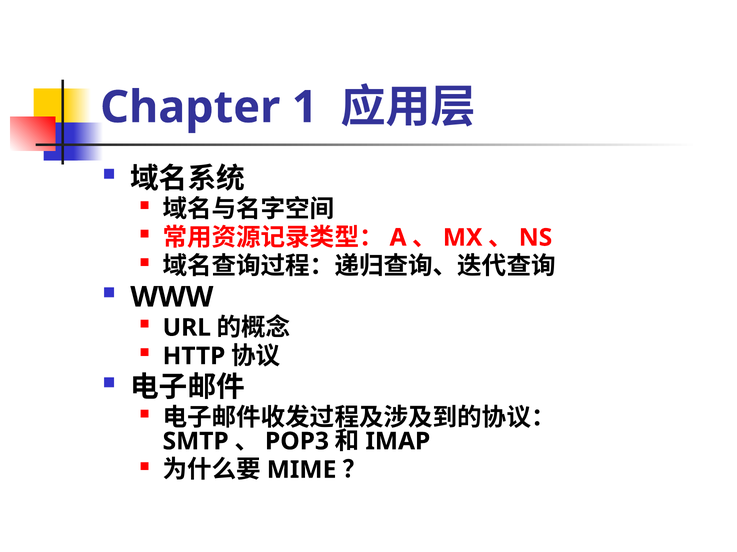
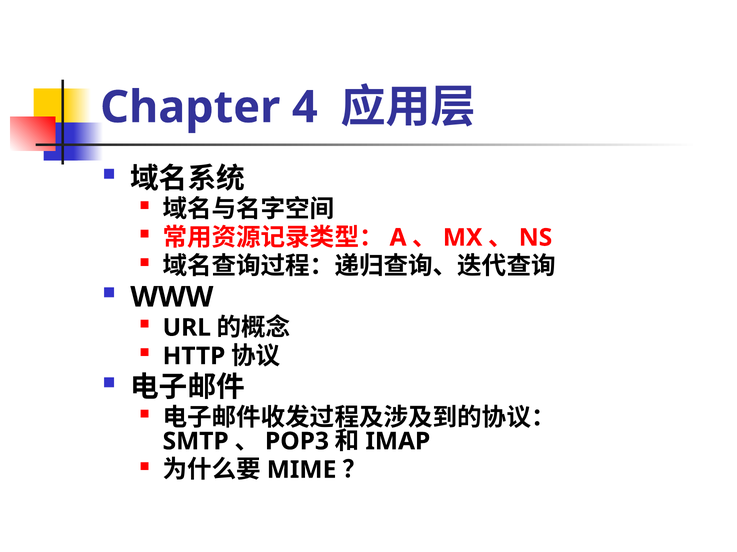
1: 1 -> 4
